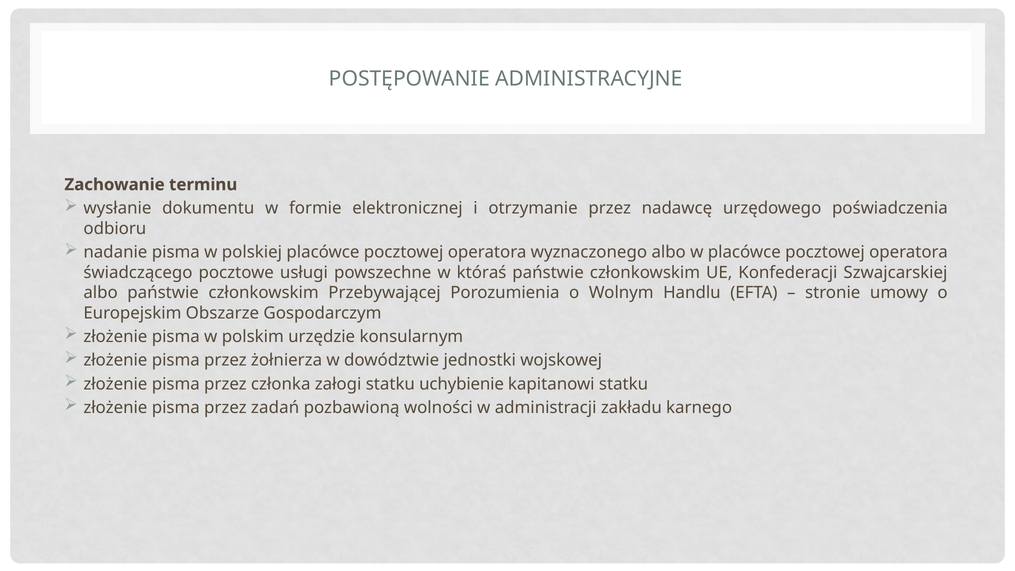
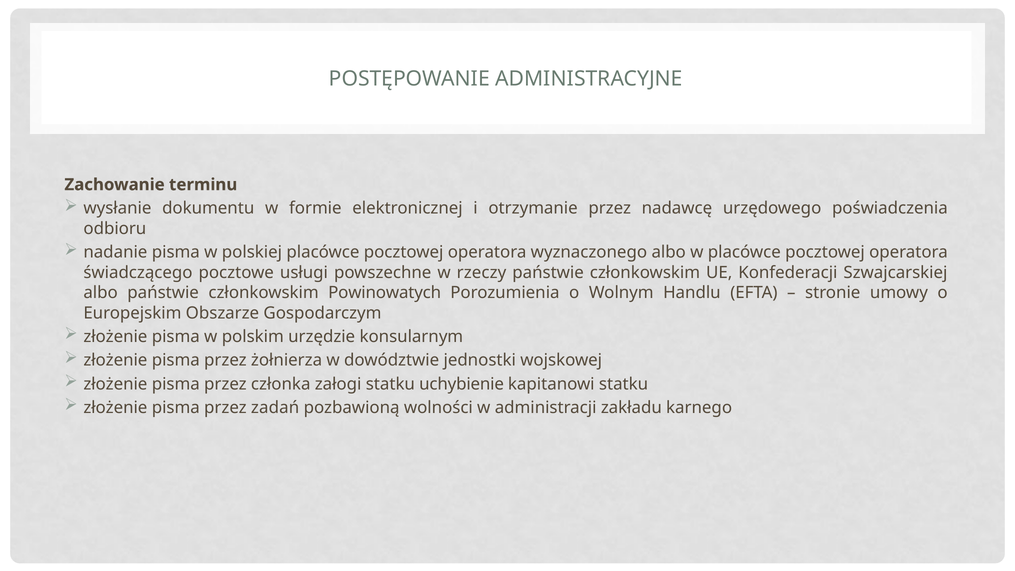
któraś: któraś -> rzeczy
Przebywającej: Przebywającej -> Powinowatych
